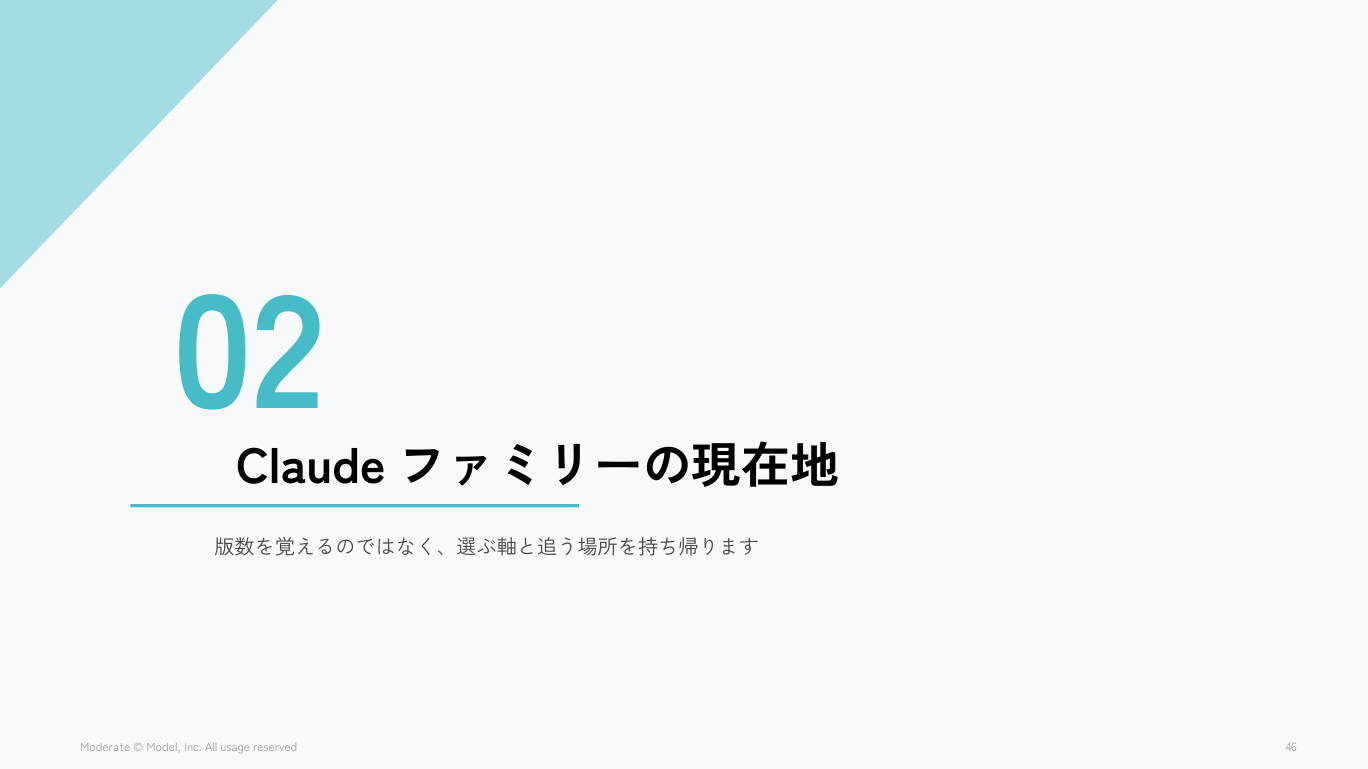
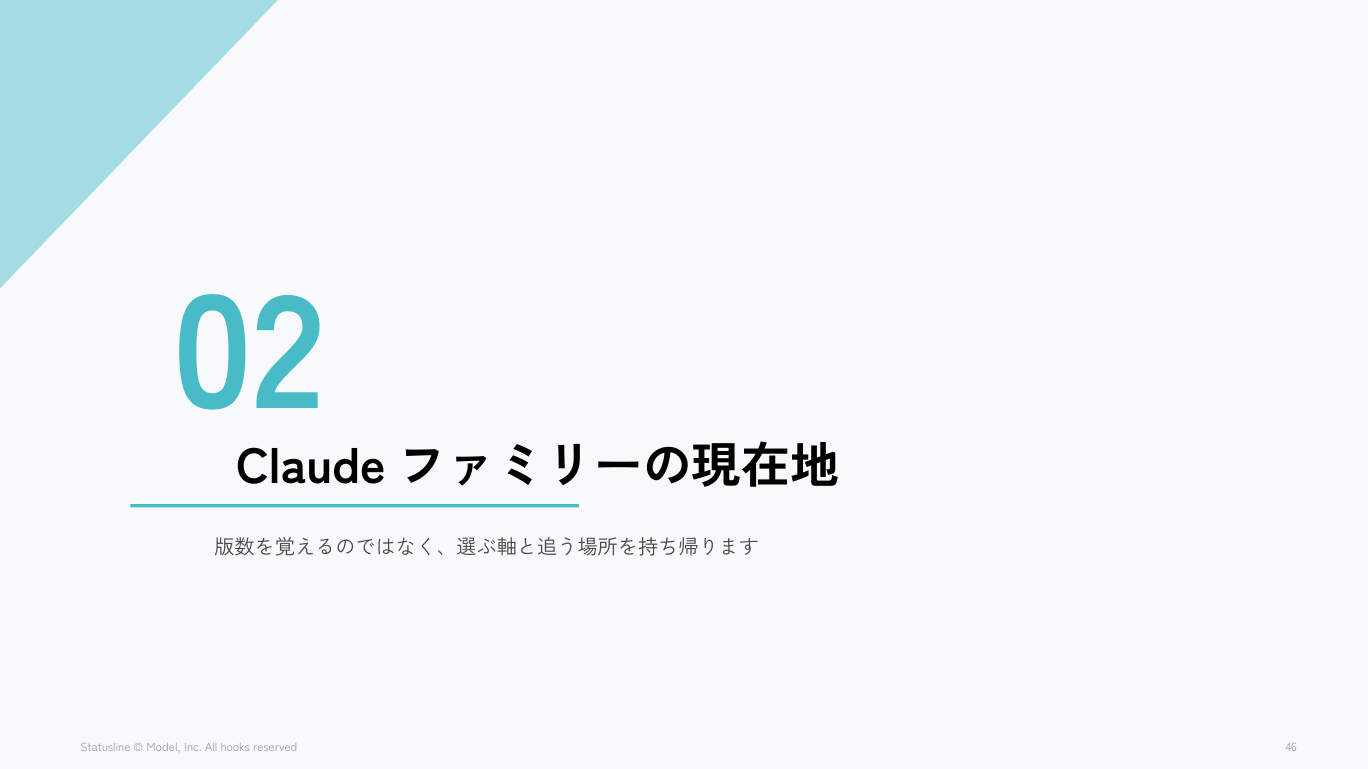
Moderate: Moderate -> Statusline
usage: usage -> hooks
